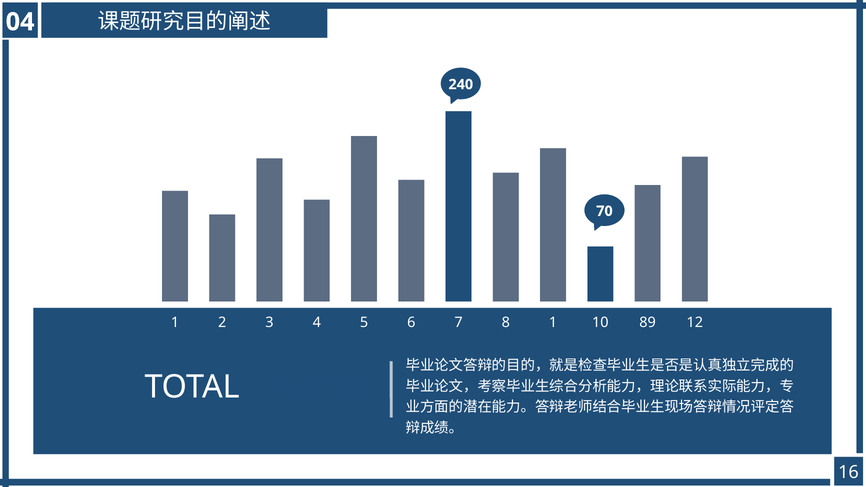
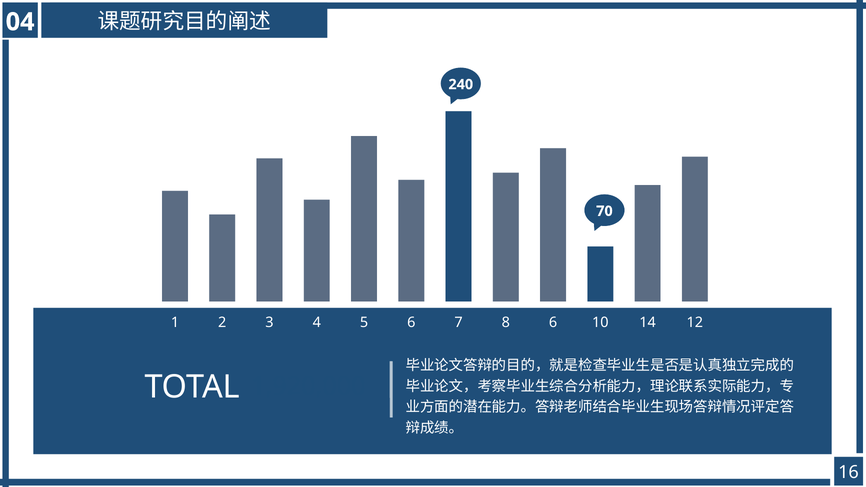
8 1: 1 -> 6
89: 89 -> 14
